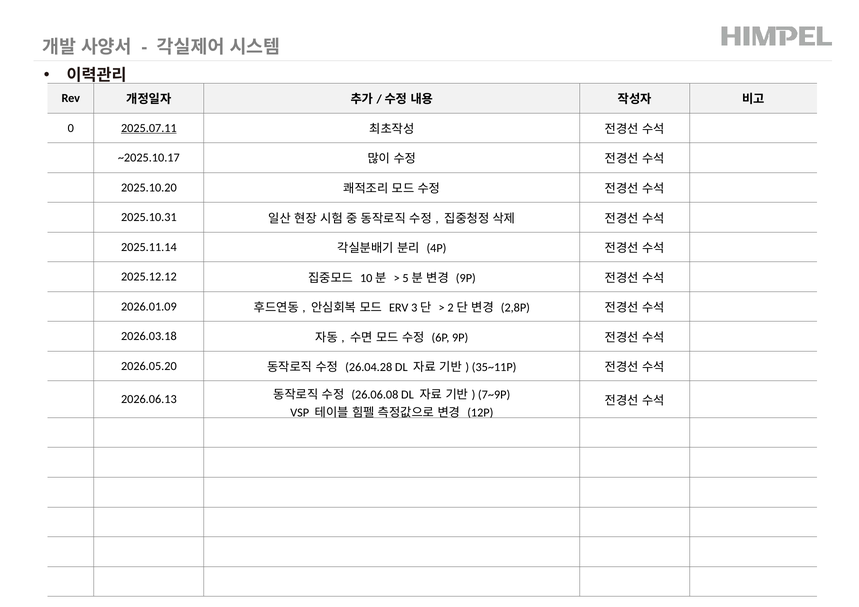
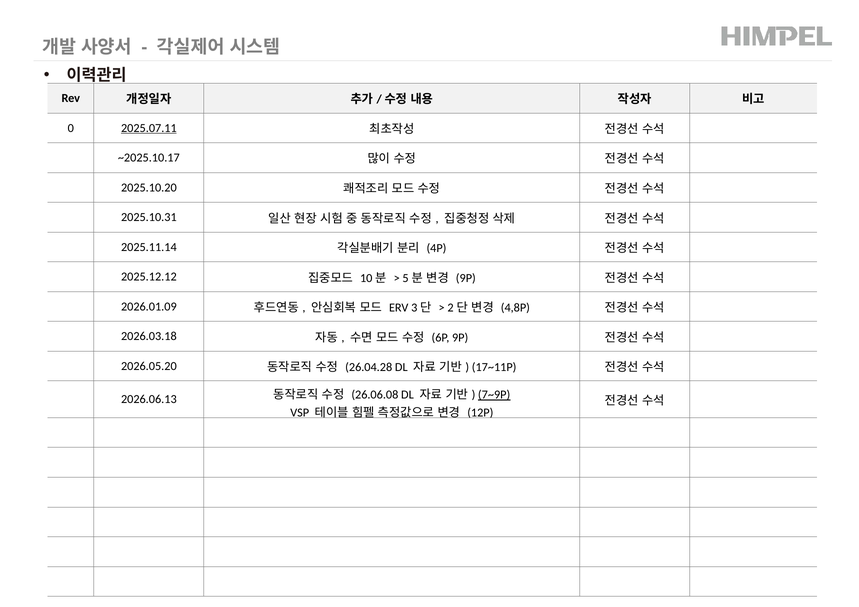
2,8P: 2,8P -> 4,8P
35~11P: 35~11P -> 17~11P
7~9P underline: none -> present
